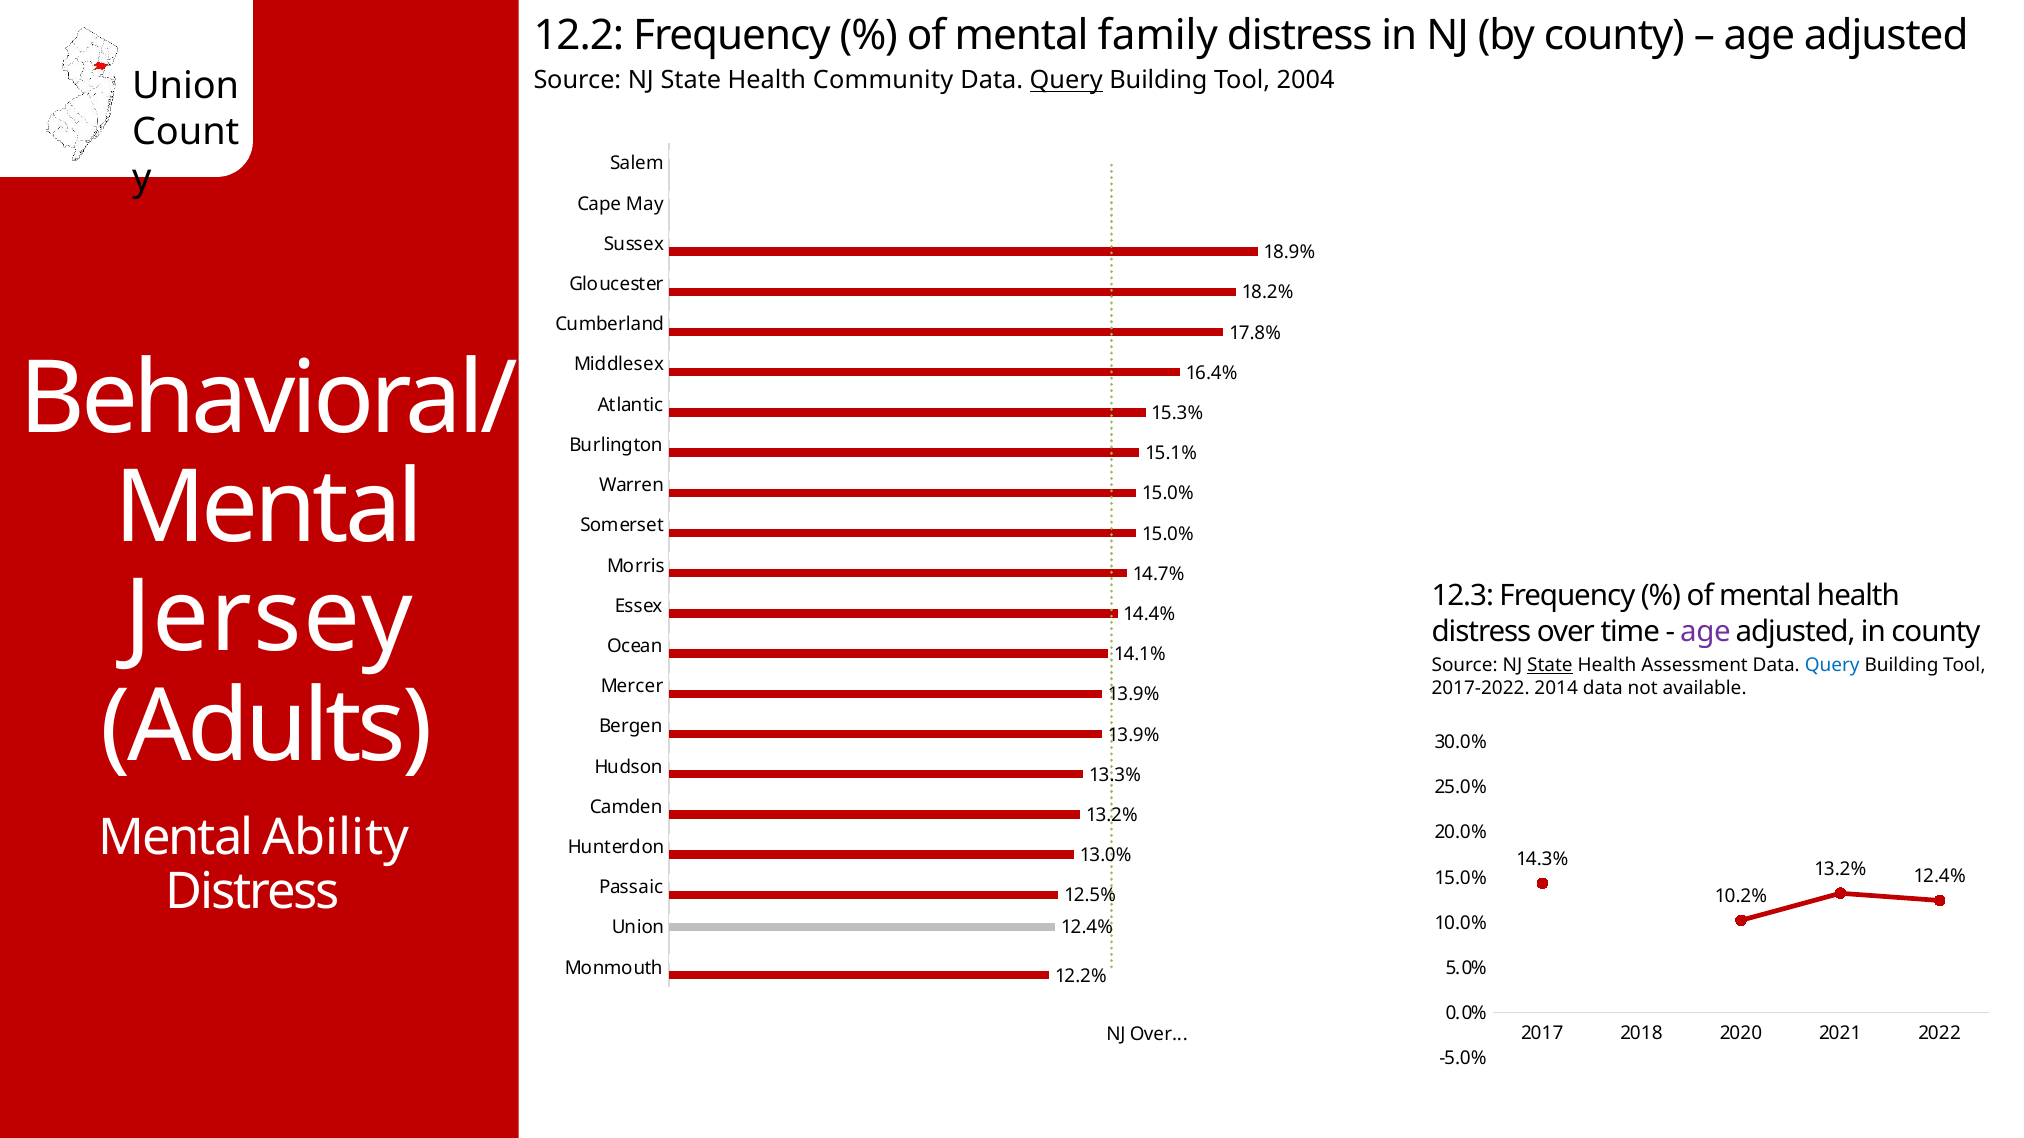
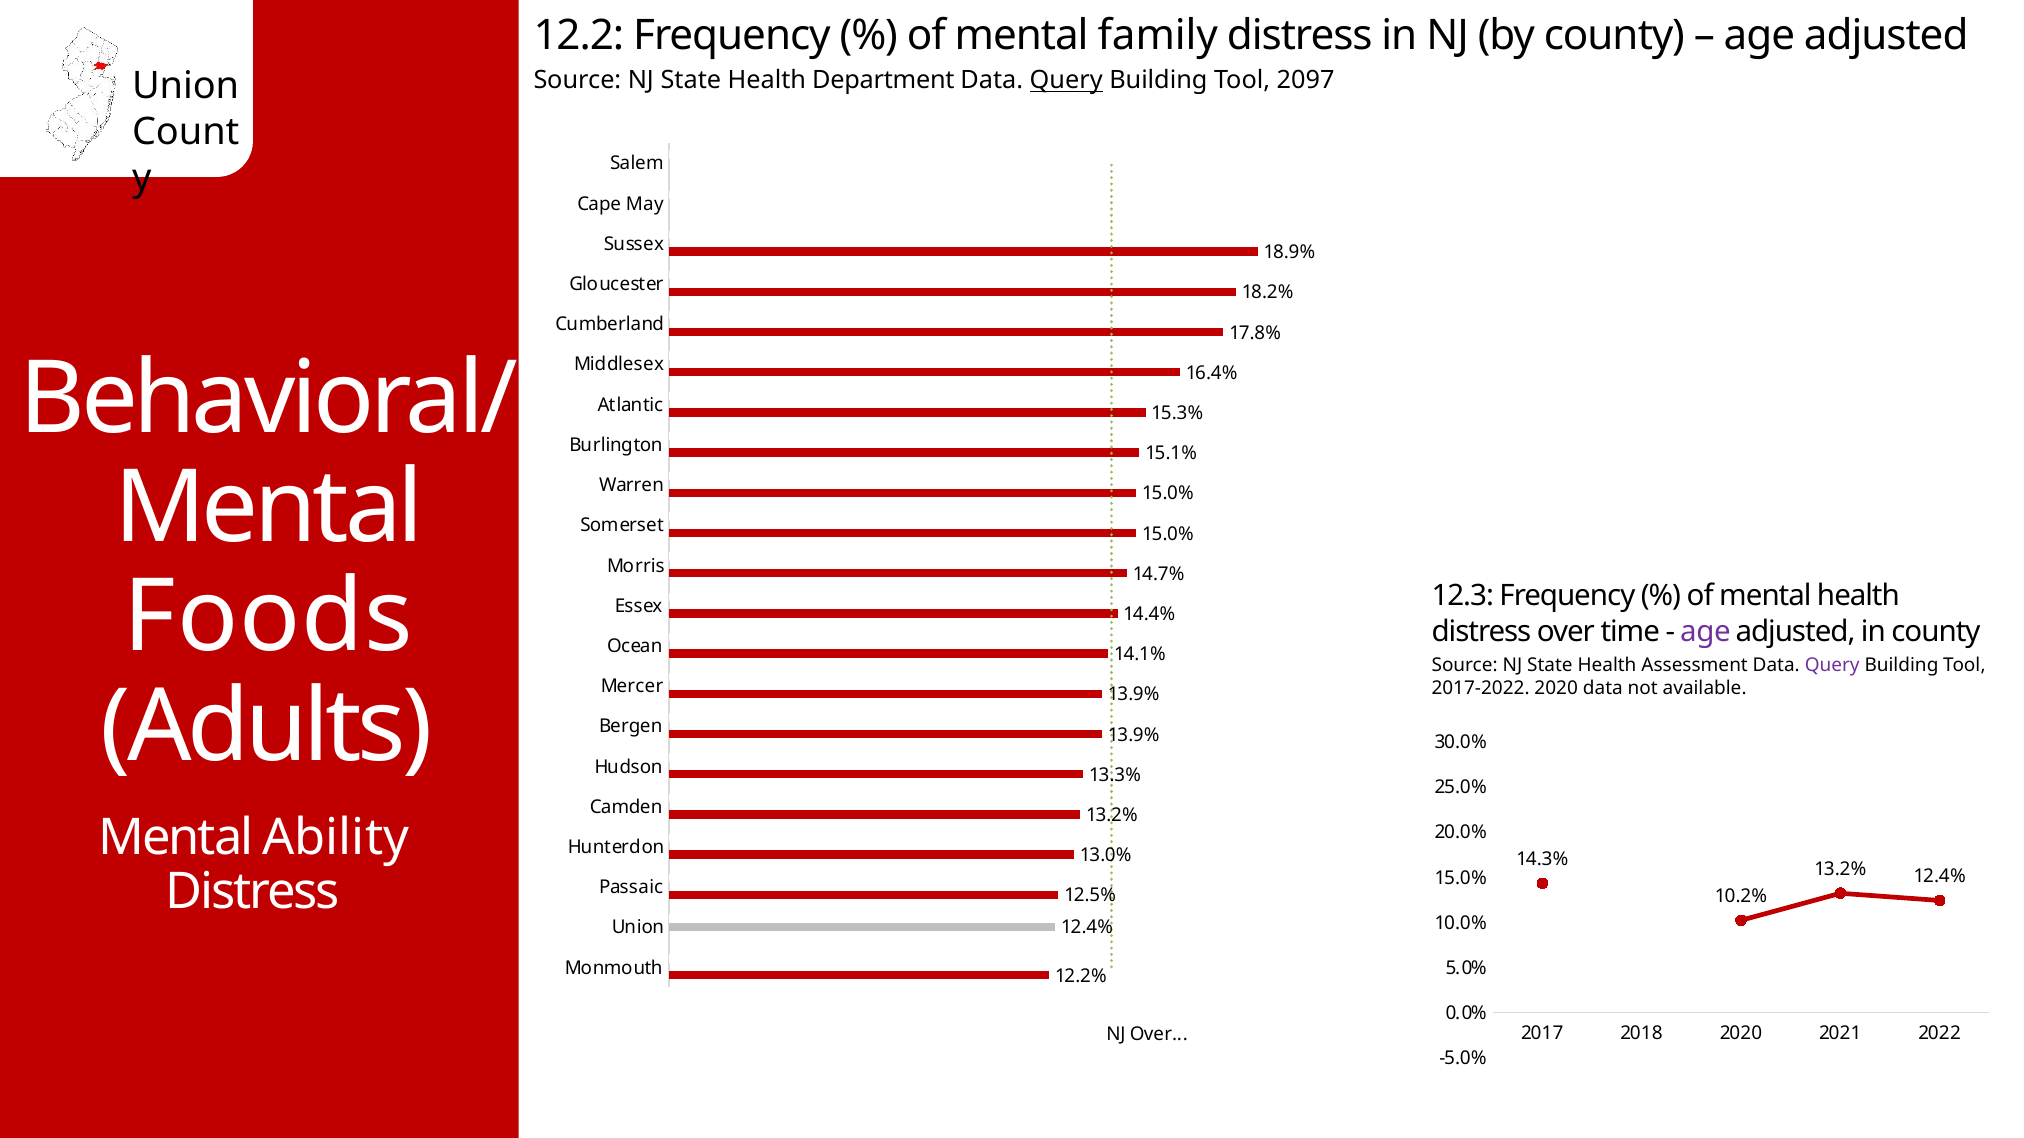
Community: Community -> Department
2004: 2004 -> 2097
Jersey: Jersey -> Foods
State at (1550, 665) underline: present -> none
Query at (1832, 665) colour: blue -> purple
2017-2022 2014: 2014 -> 2020
